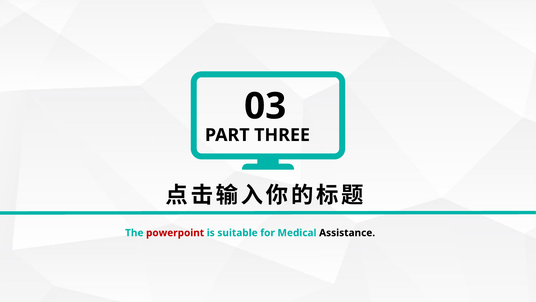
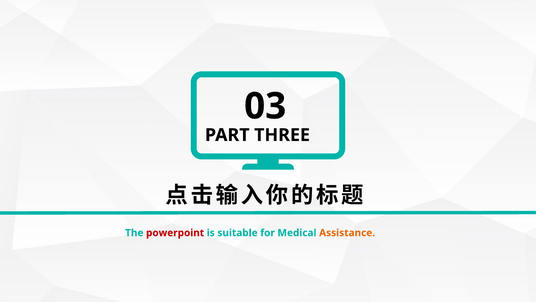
Assistance colour: black -> orange
